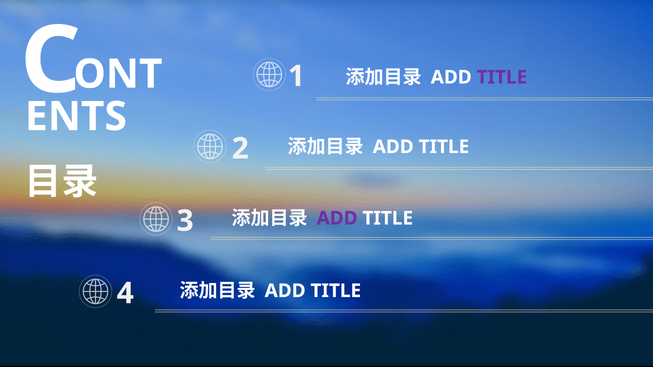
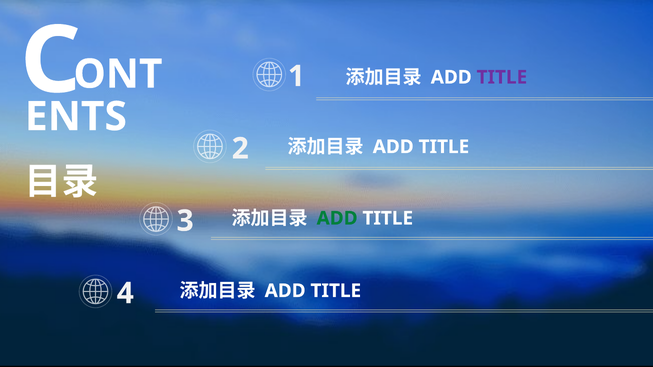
ADD at (337, 218) colour: purple -> green
